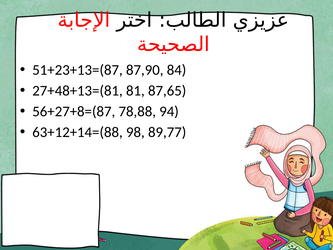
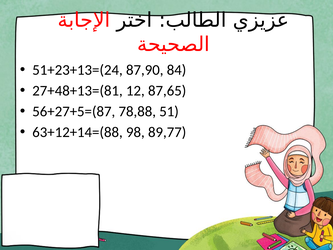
51+23+13=(87: 51+23+13=(87 -> 51+23+13=(24
81: 81 -> 12
56+27+8=(87: 56+27+8=(87 -> 56+27+5=(87
94: 94 -> 51
